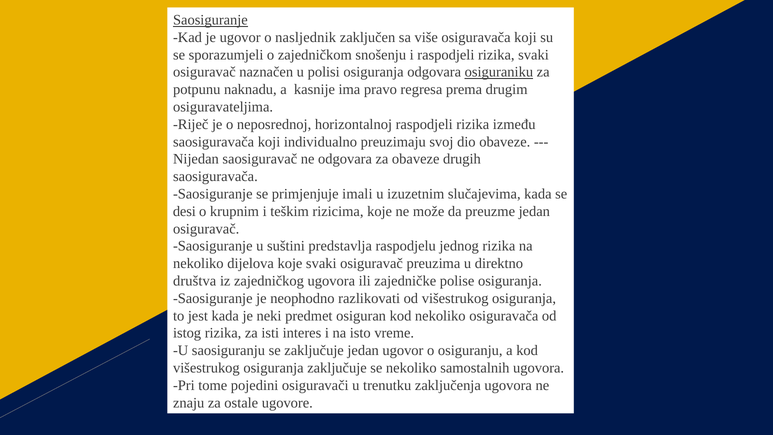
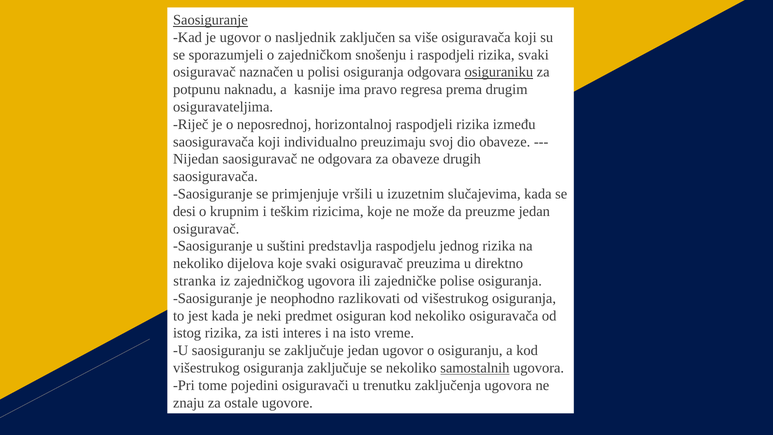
imali: imali -> vršili
društva: društva -> stranka
samostalnih underline: none -> present
